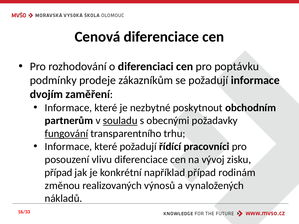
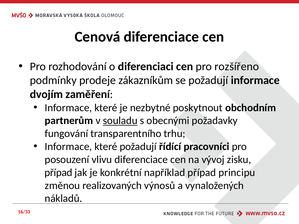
poptávku: poptávku -> rozšířeno
fungování underline: present -> none
rodinám: rodinám -> principu
